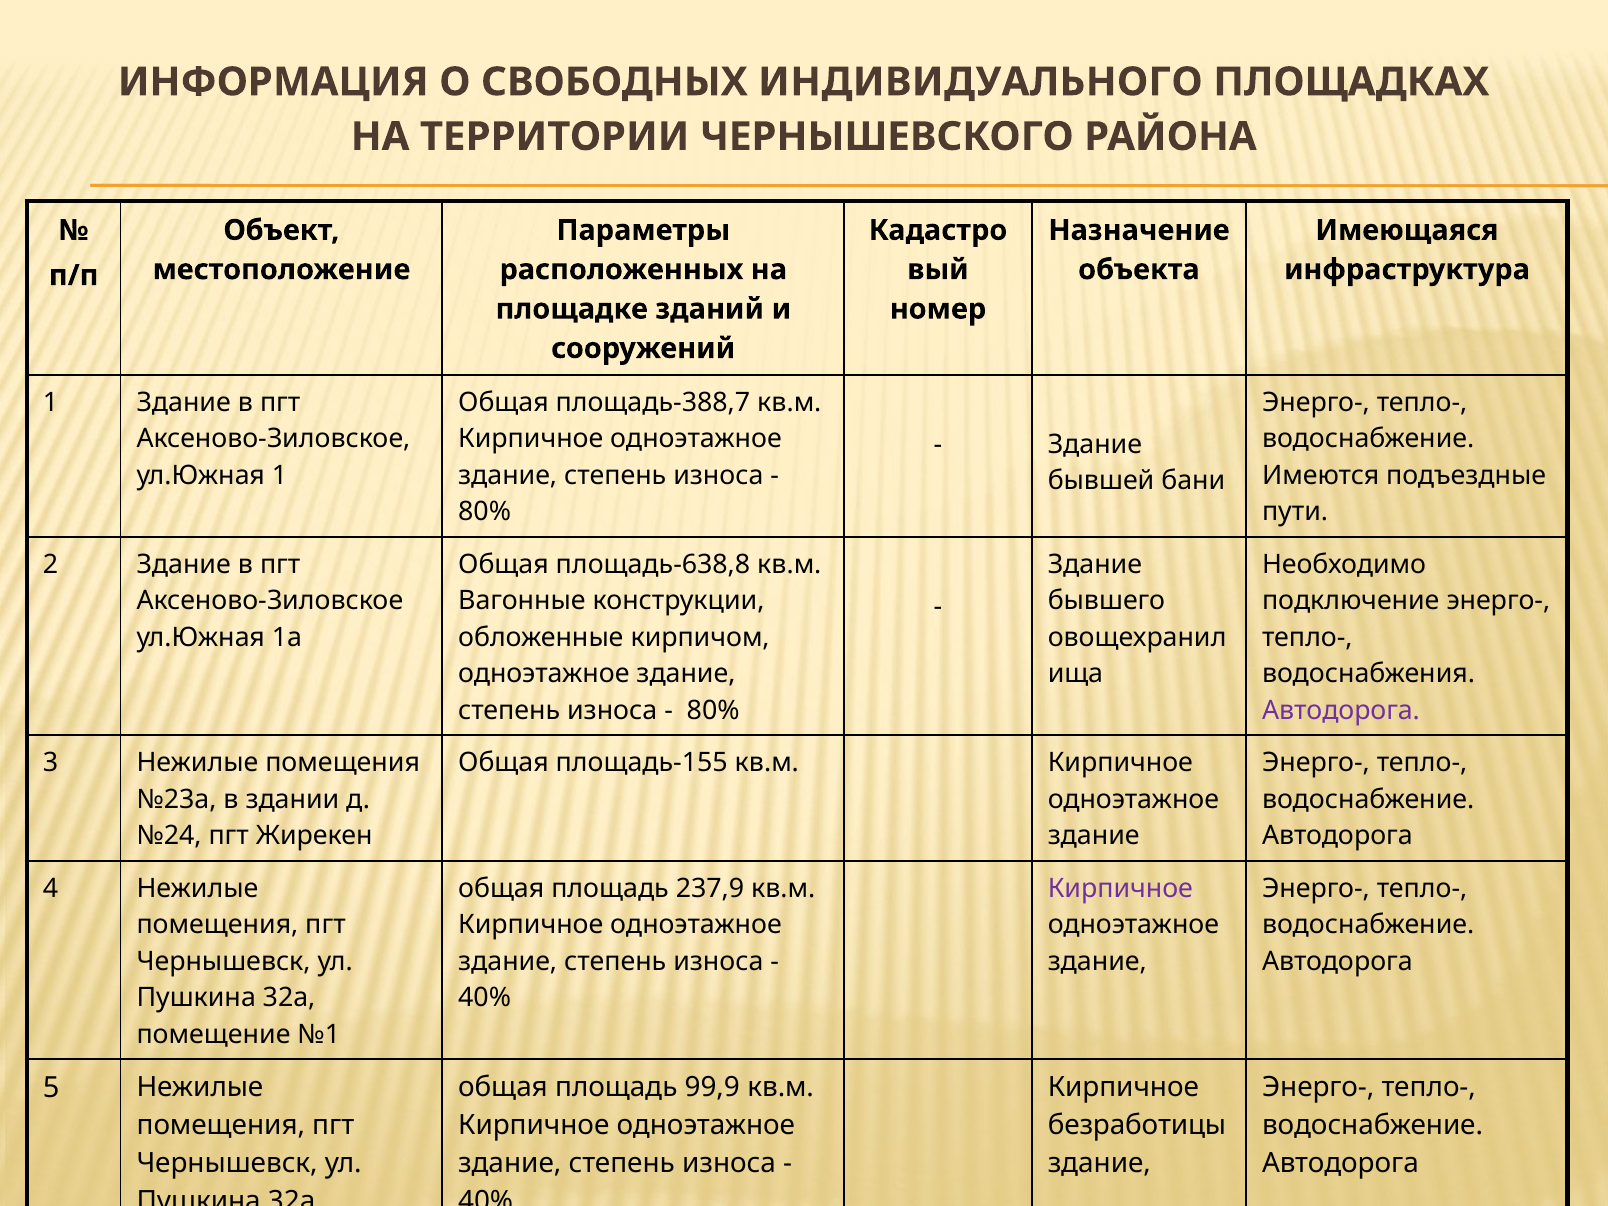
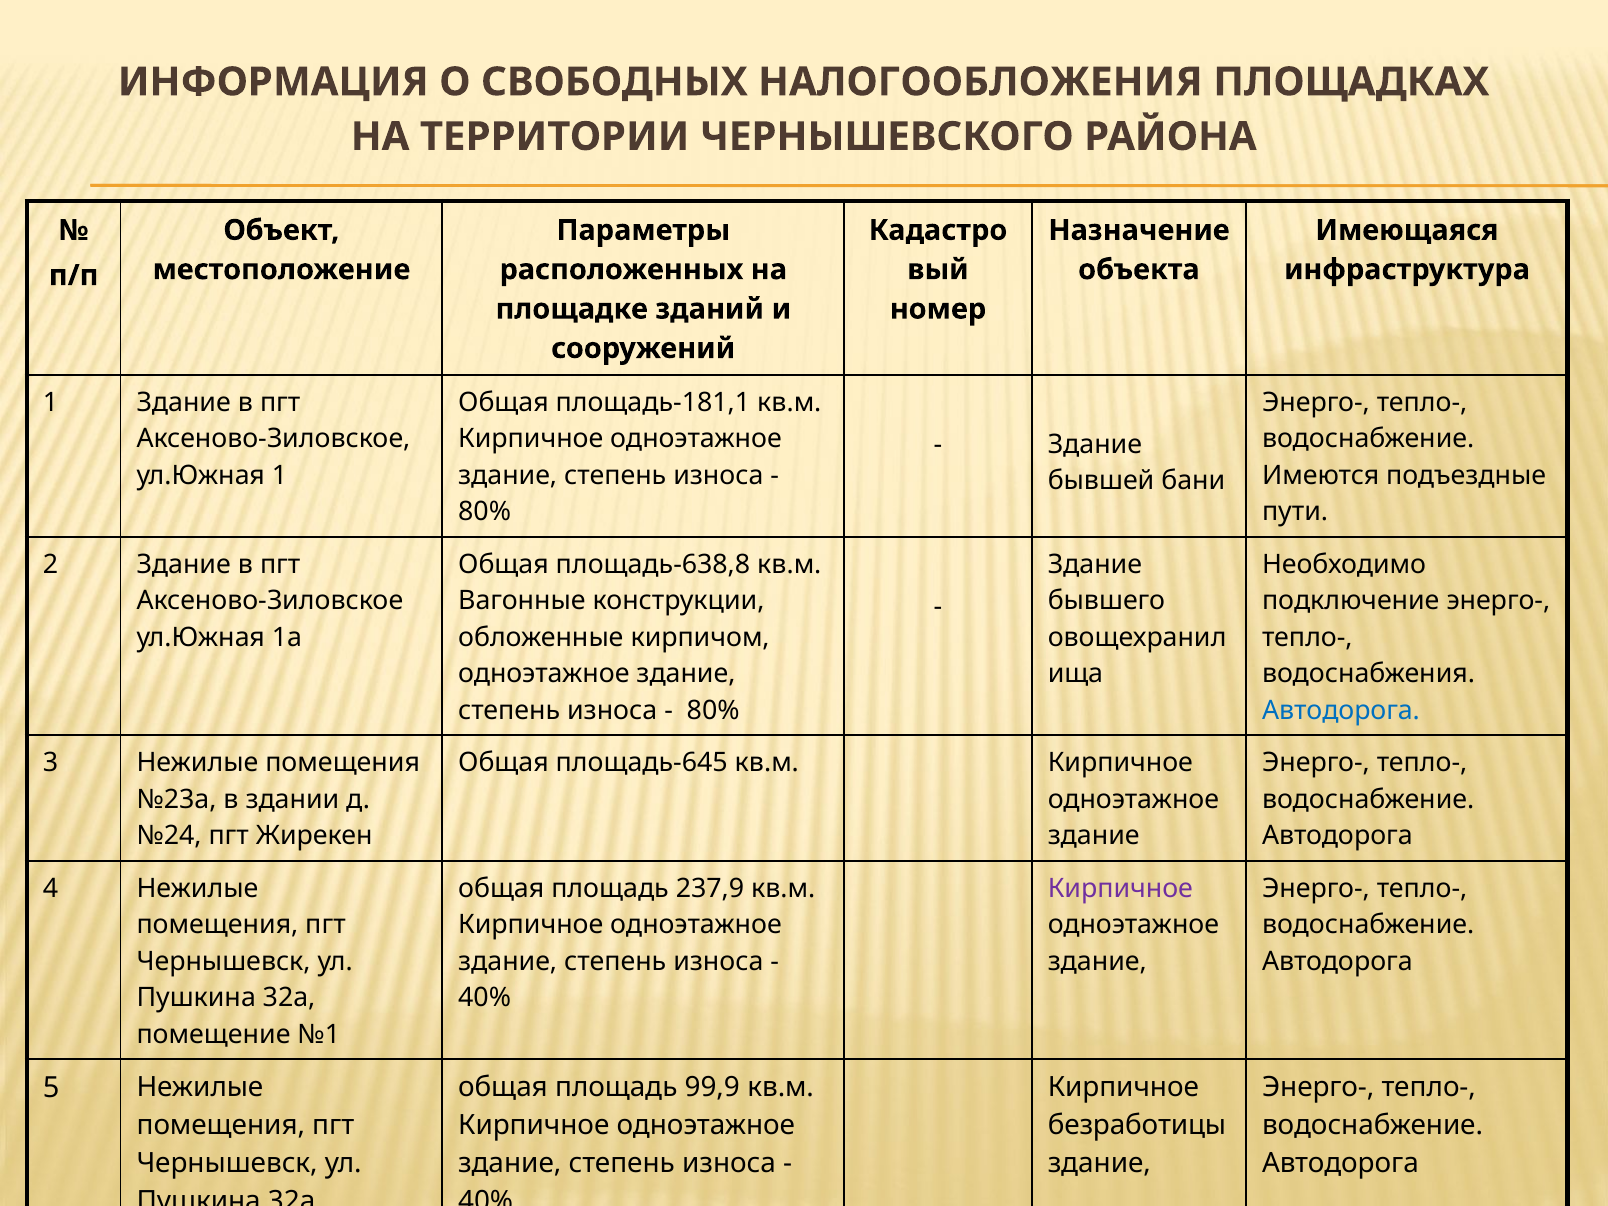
ИНДИВИДУАЛЬНОГО: ИНДИВИДУАЛЬНОГО -> НАЛОГООБЛОЖЕНИЯ
площадь-388,7: площадь-388,7 -> площадь-181,1
Автодорога at (1341, 710) colour: purple -> blue
площадь-155: площадь-155 -> площадь-645
